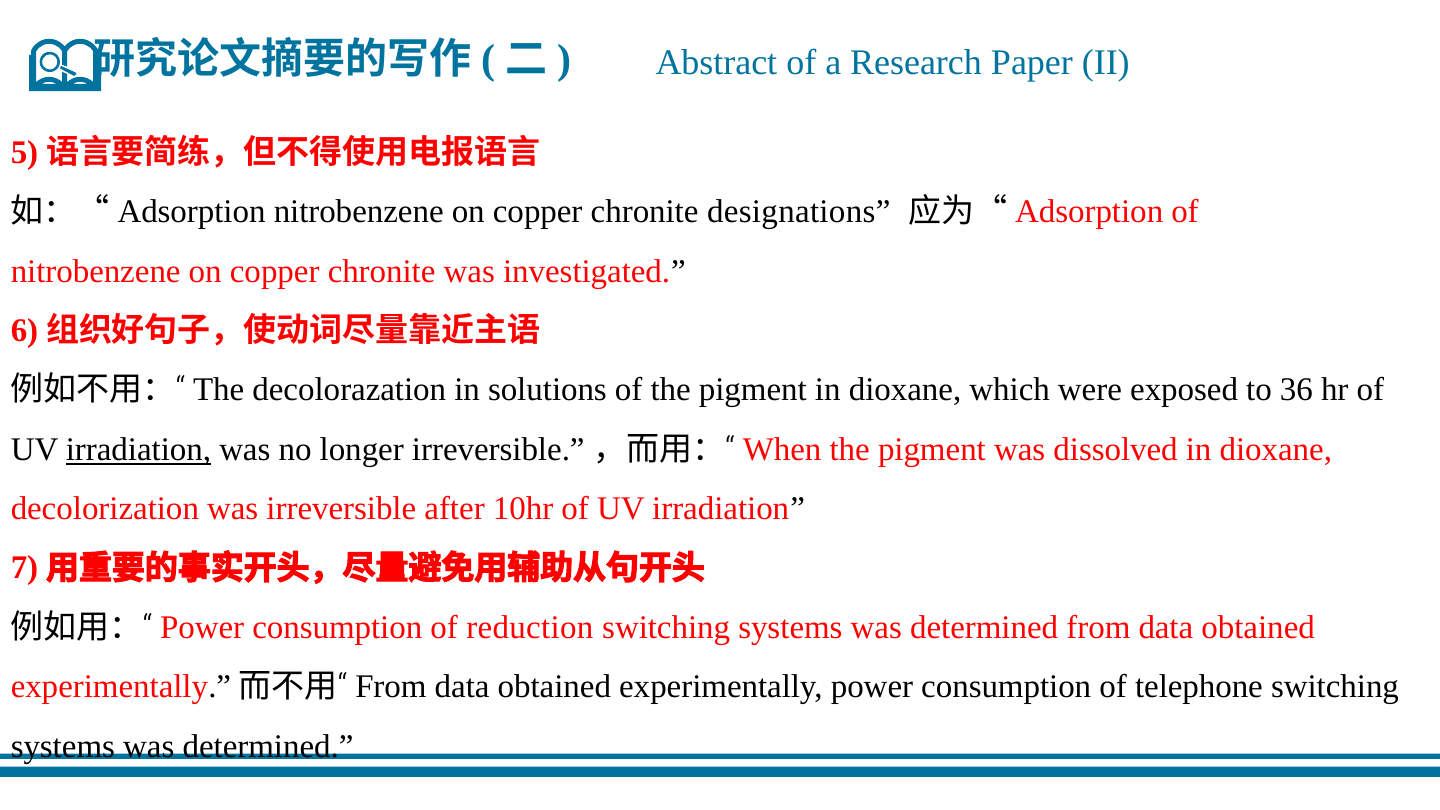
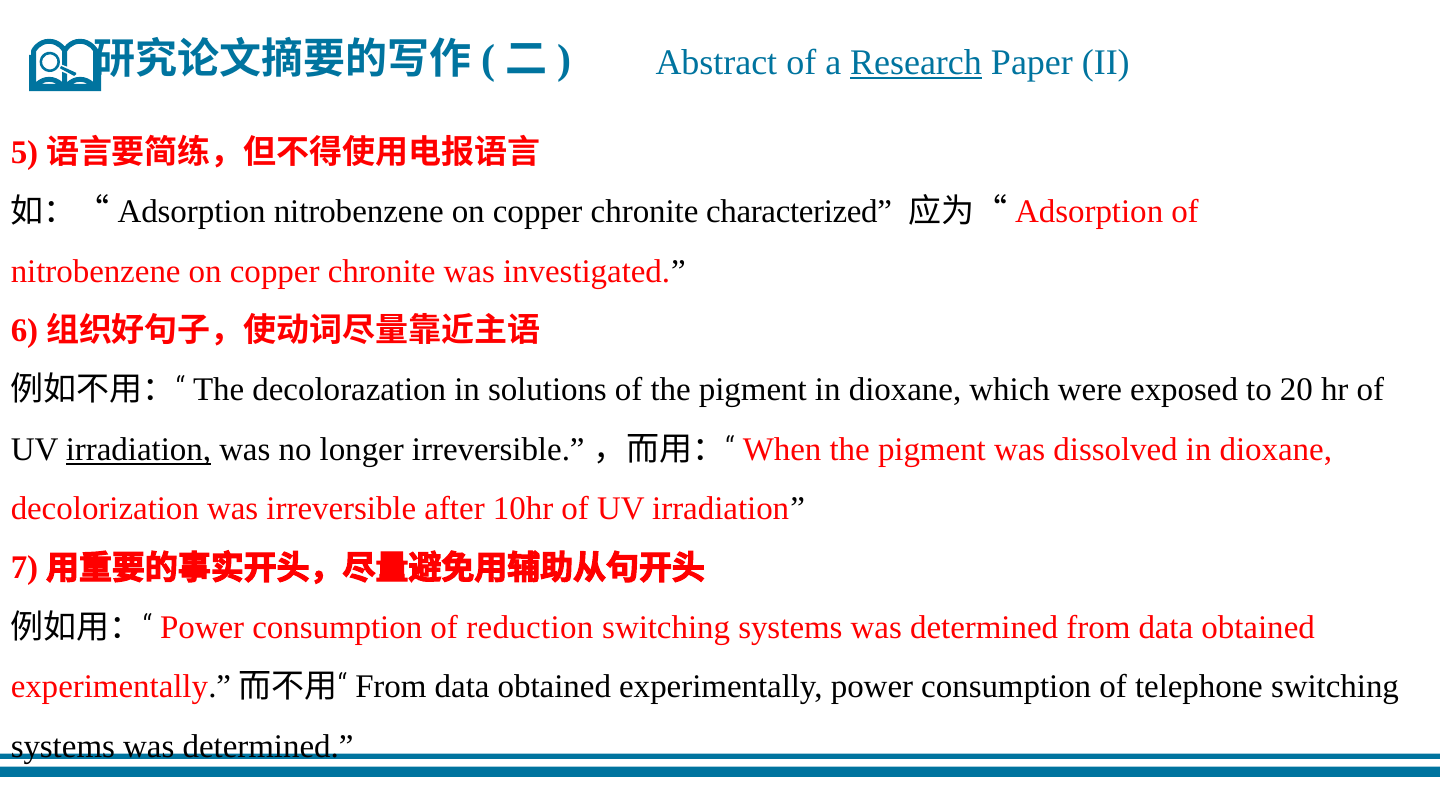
Research underline: none -> present
designations: designations -> characterized
36: 36 -> 20
